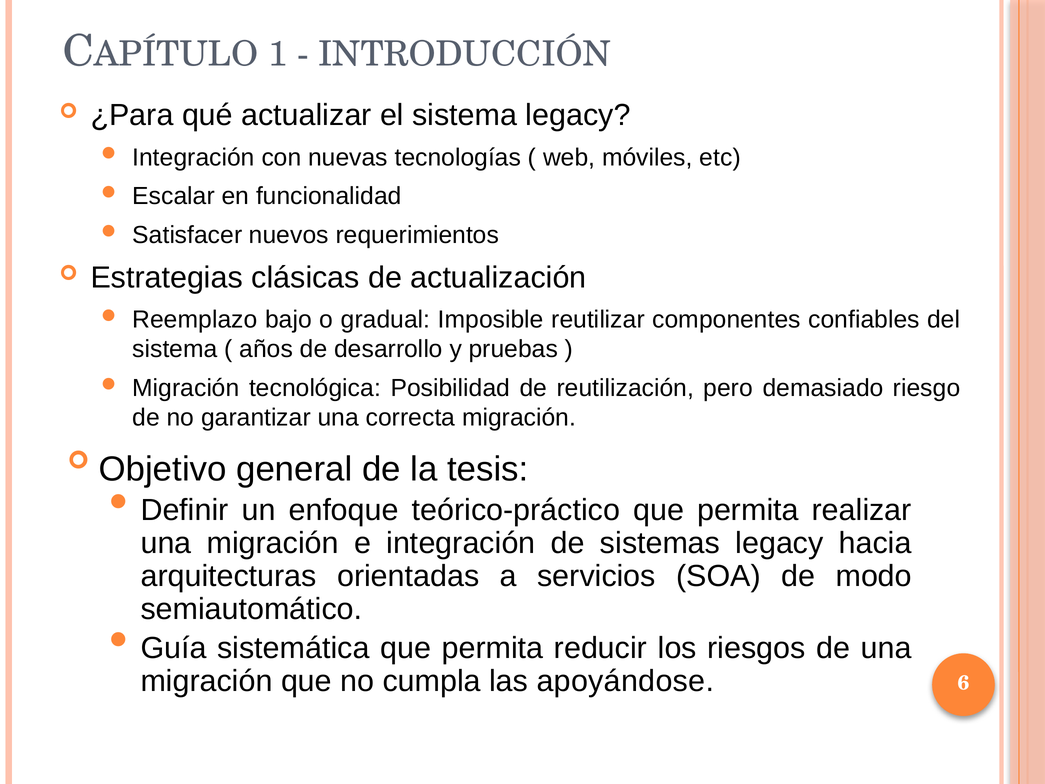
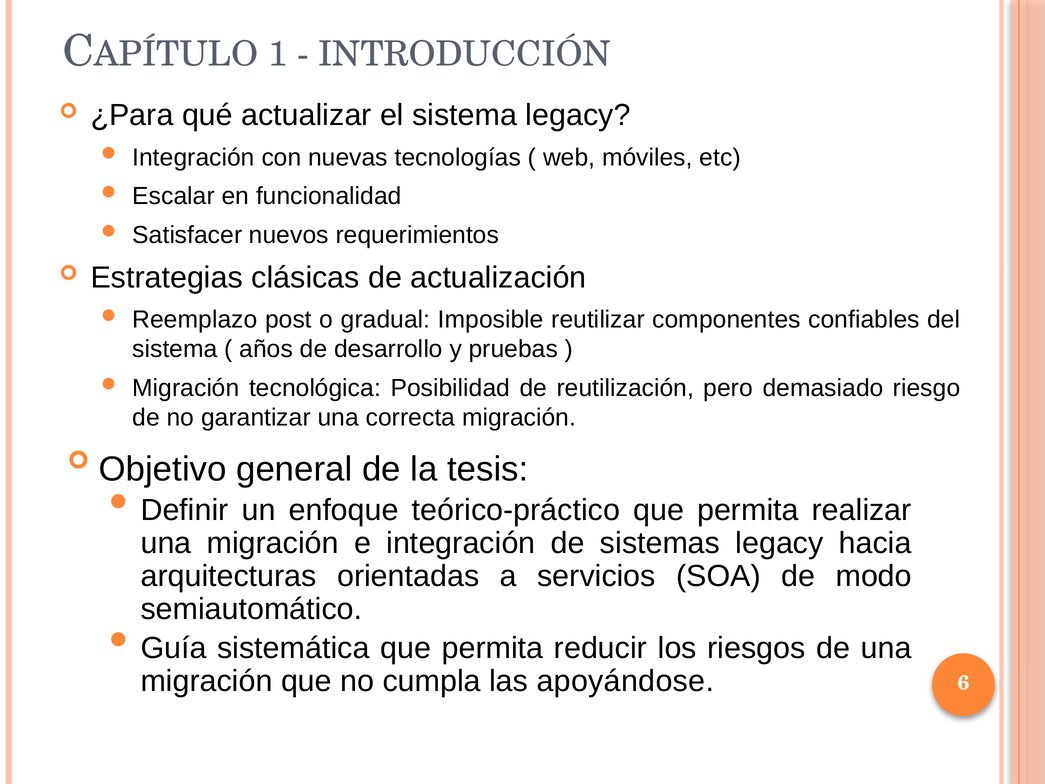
bajo: bajo -> post
